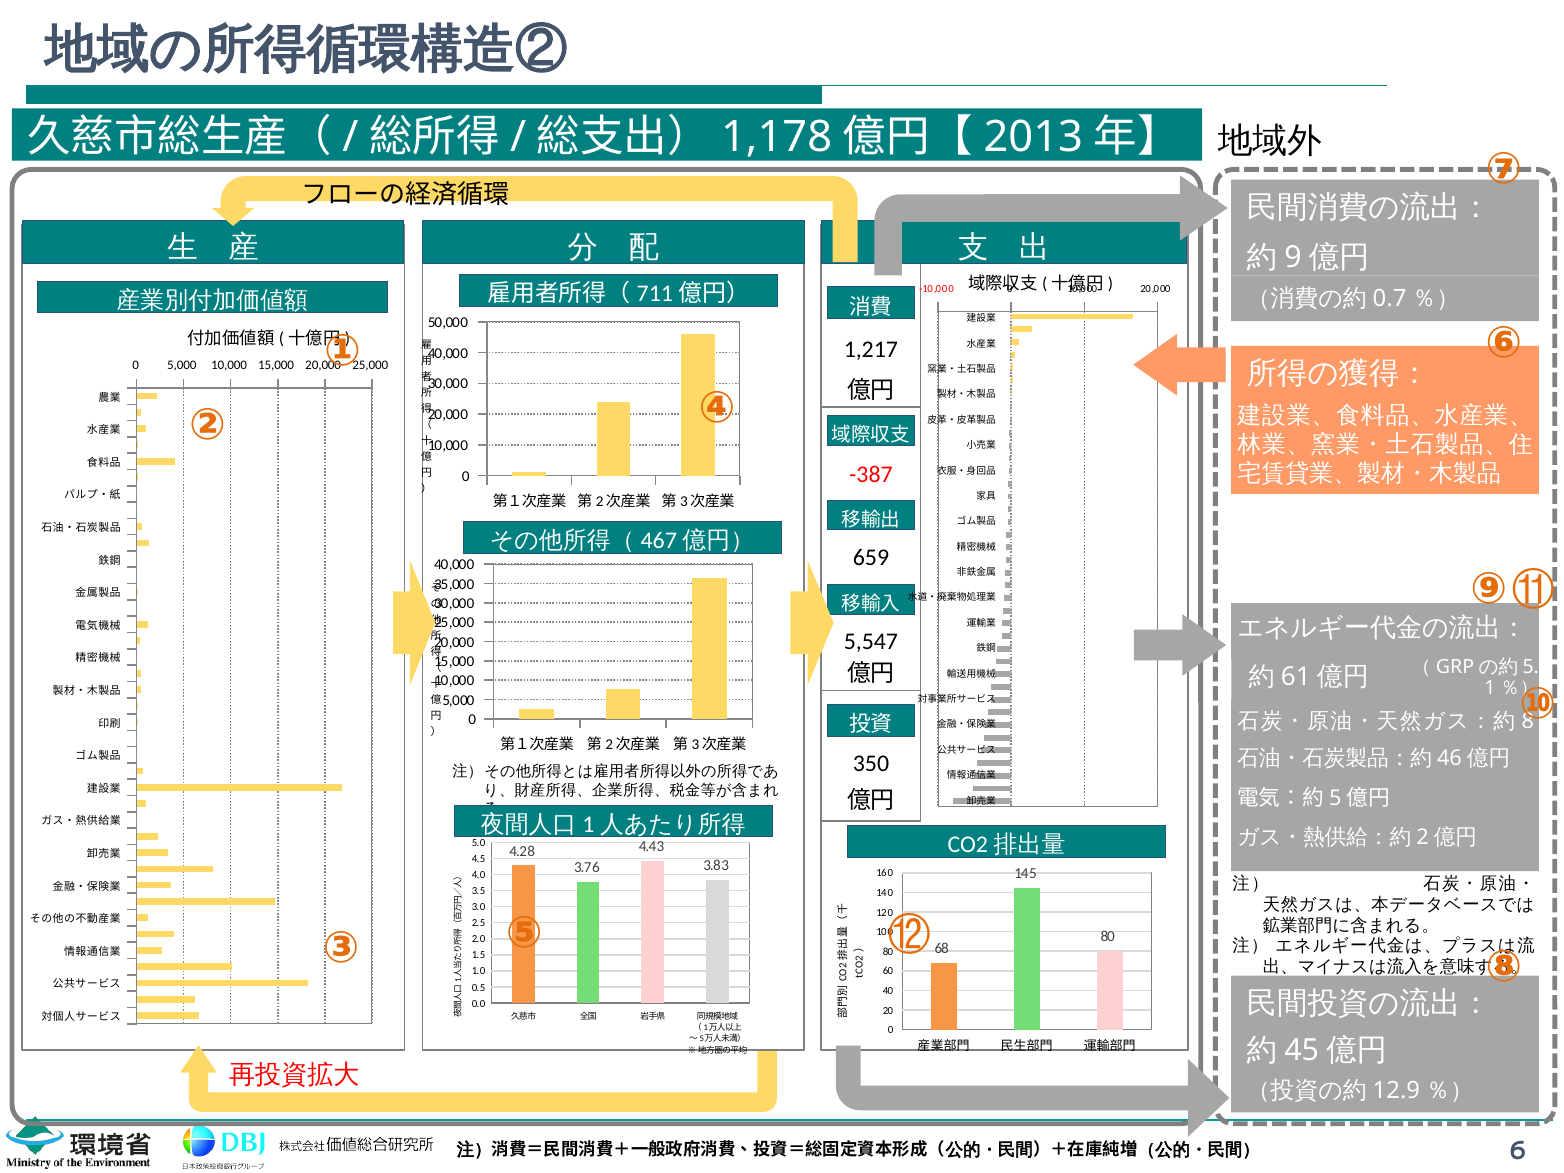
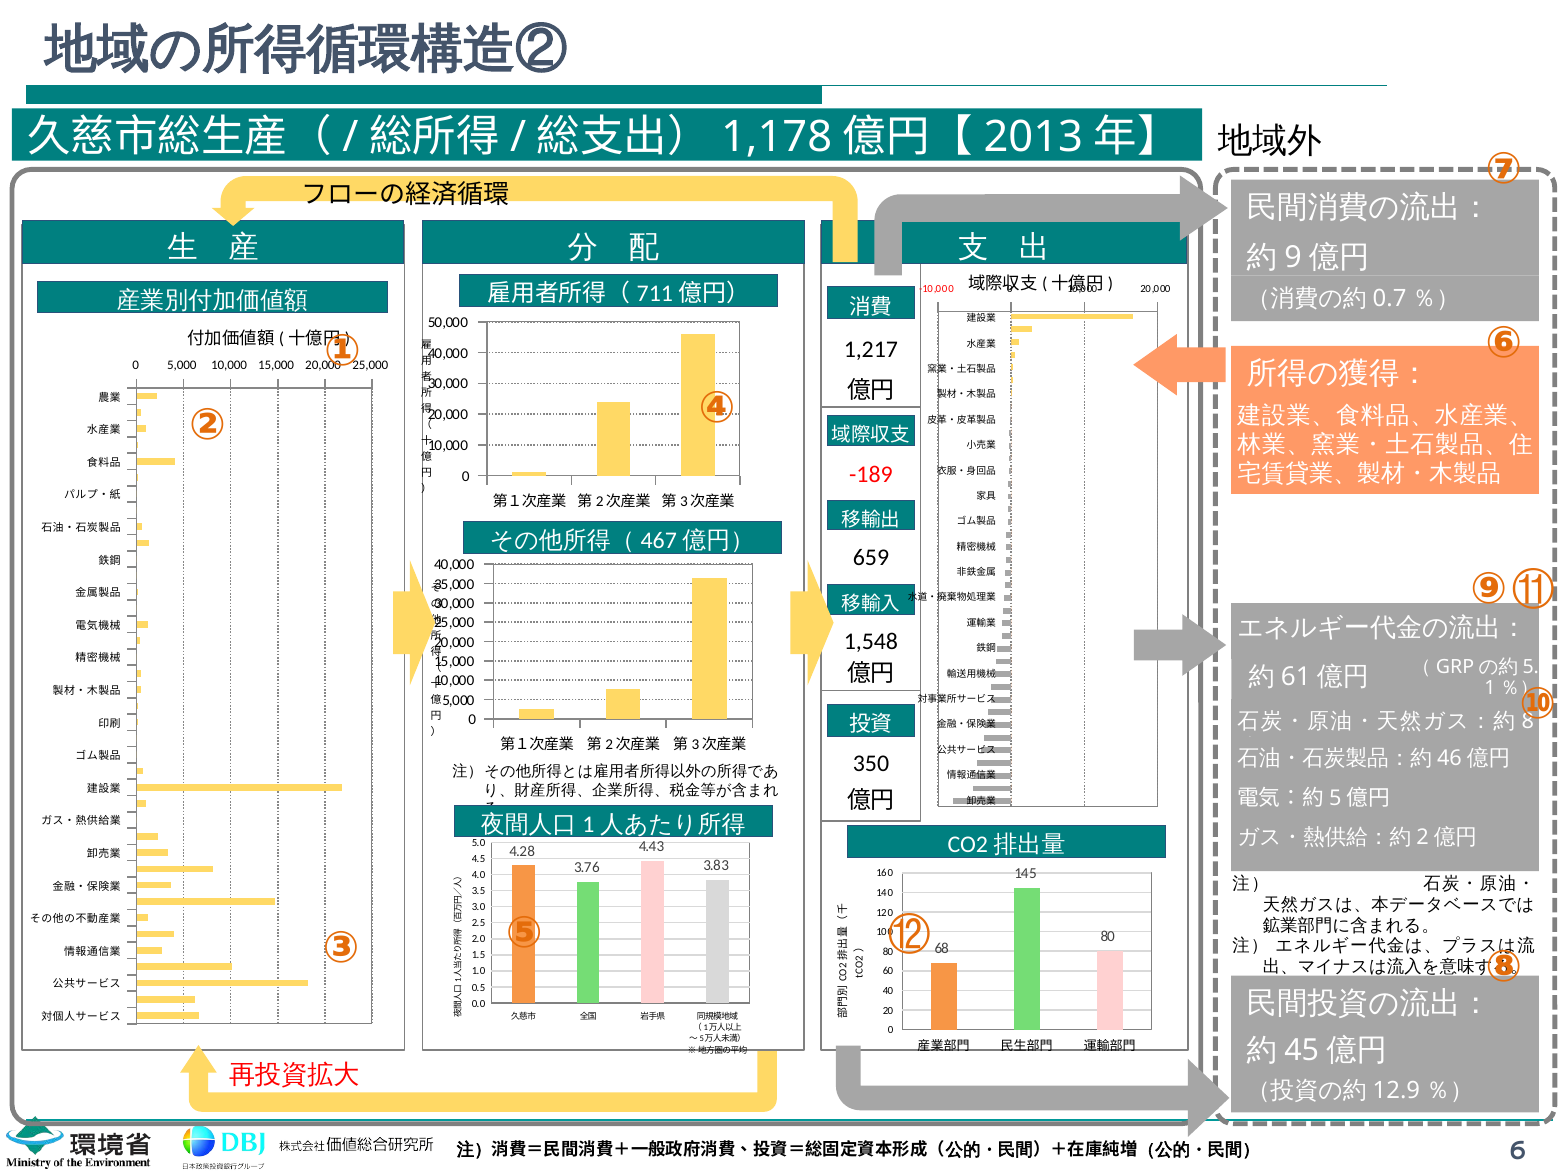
-387: -387 -> -189
5,547: 5,547 -> 1,548
